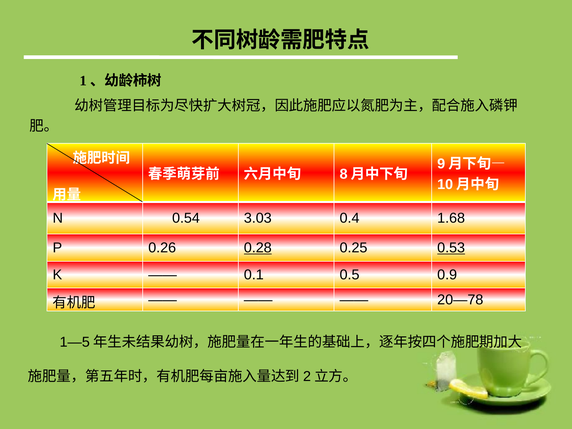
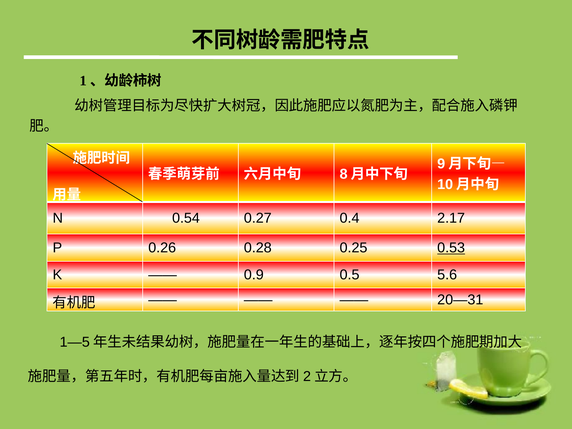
3.03: 3.03 -> 0.27
1.68: 1.68 -> 2.17
0.28 underline: present -> none
0.1: 0.1 -> 0.9
0.9: 0.9 -> 5.6
20—78: 20—78 -> 20—31
